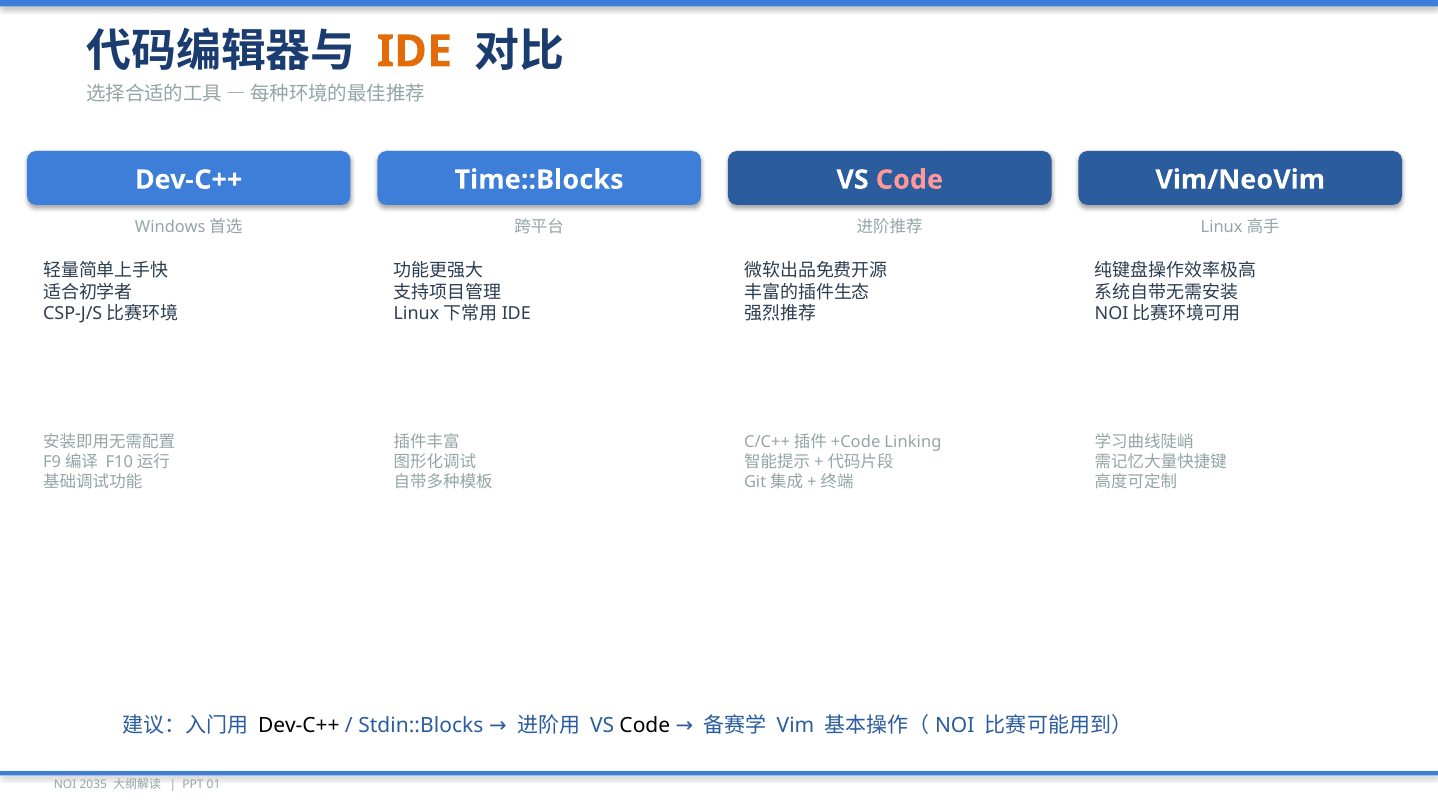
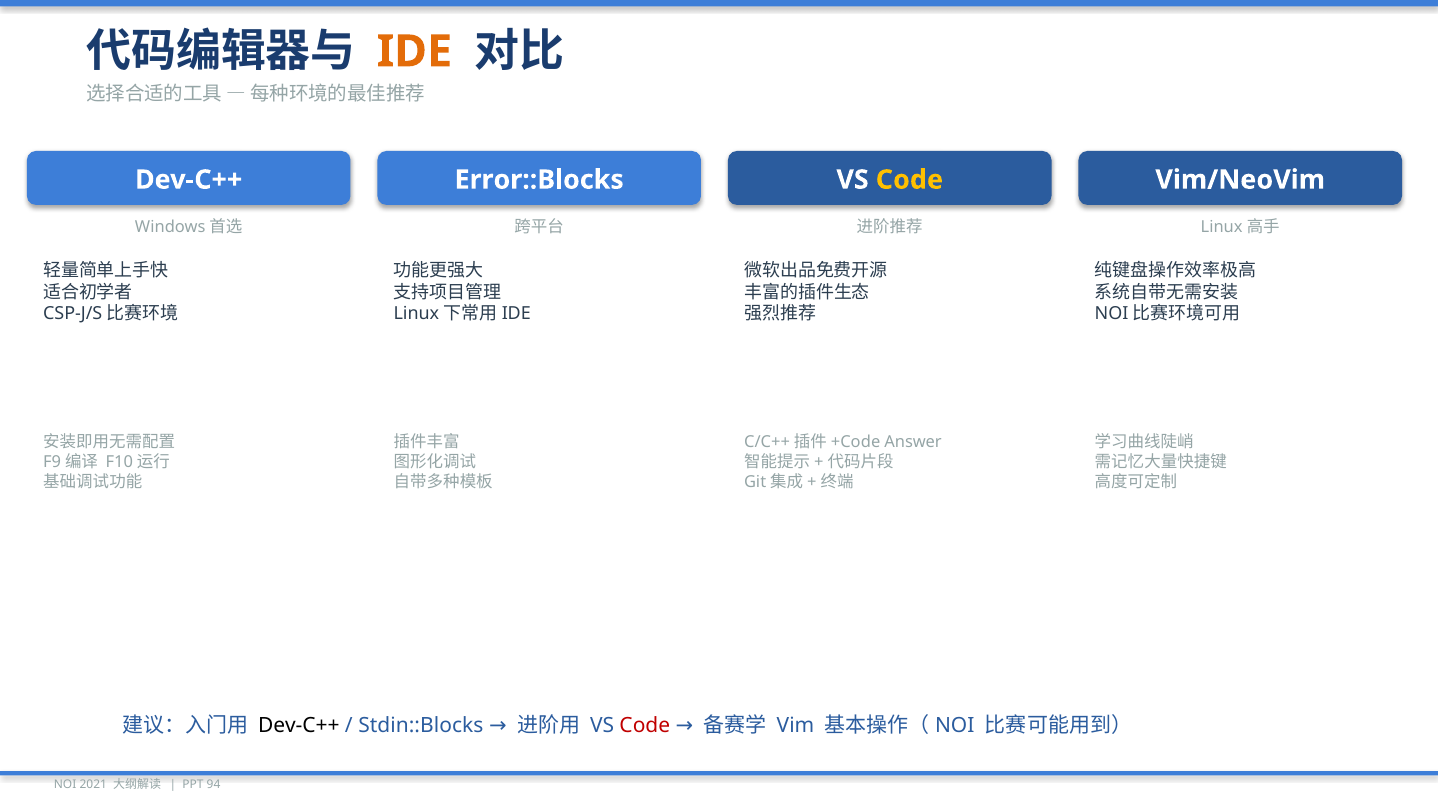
Time::Blocks: Time::Blocks -> Error::Blocks
Code at (909, 180) colour: pink -> yellow
Linking: Linking -> Answer
Code at (645, 726) colour: black -> red
2035: 2035 -> 2021
01: 01 -> 94
